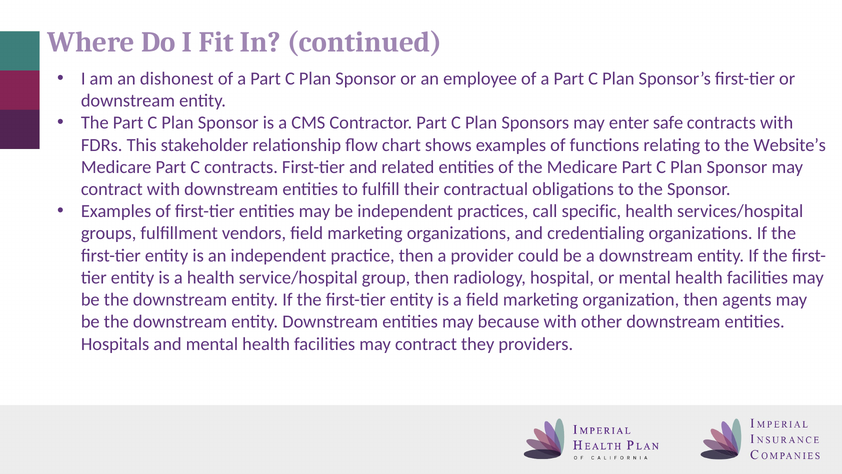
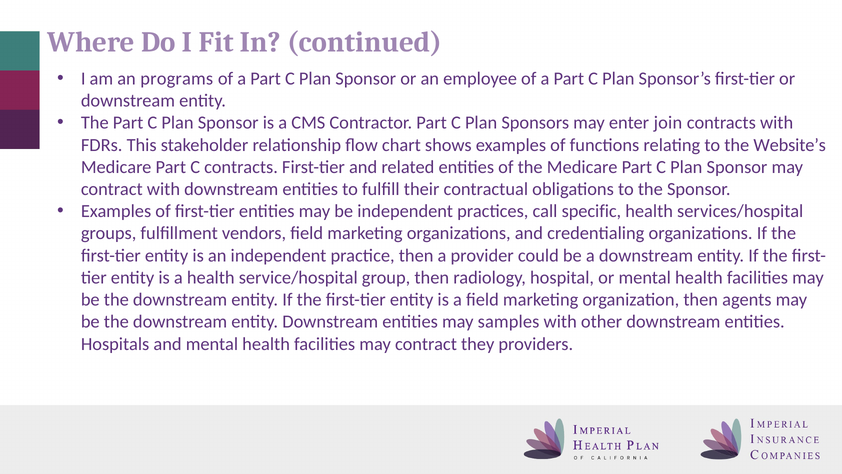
dishonest: dishonest -> programs
safe: safe -> join
because: because -> samples
